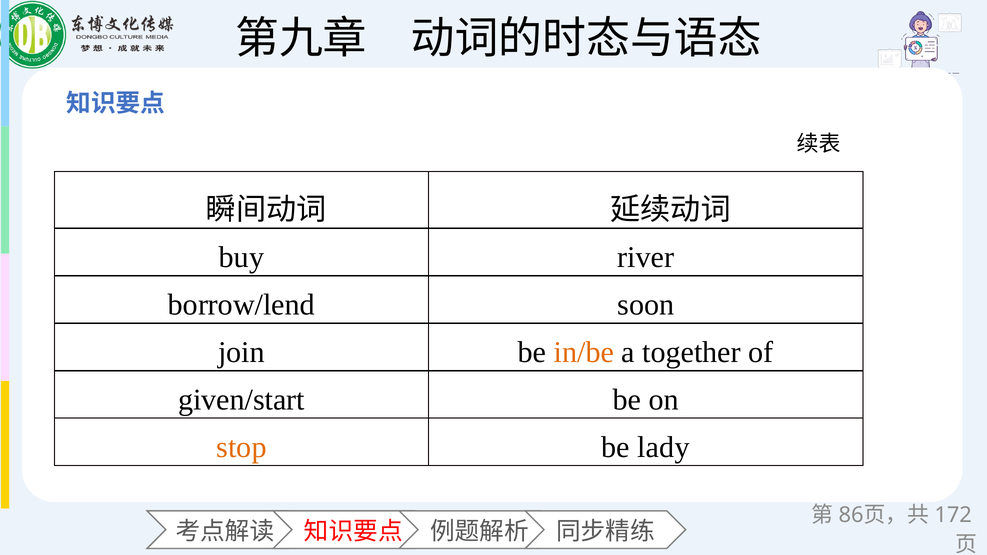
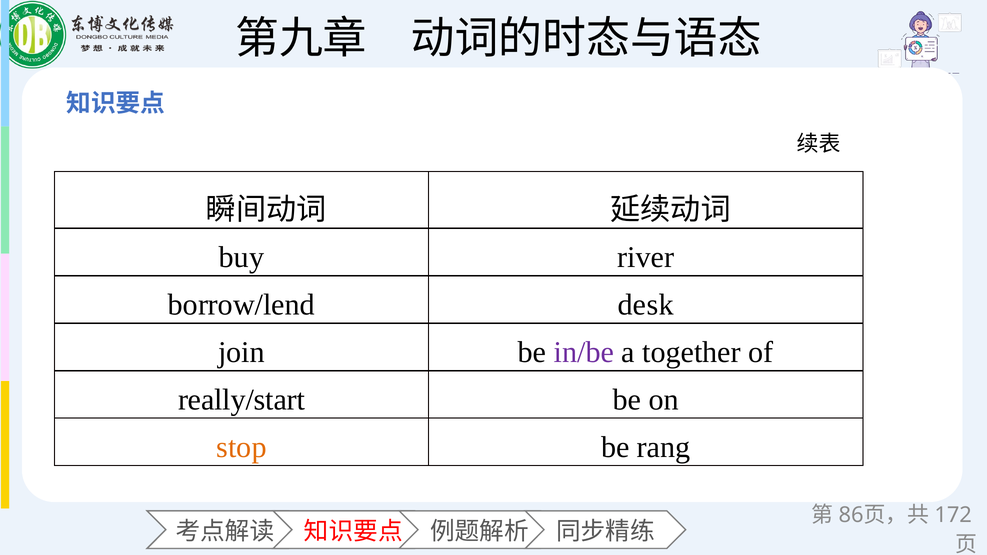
soon: soon -> desk
in/be colour: orange -> purple
given/start: given/start -> really/start
lady: lady -> rang
